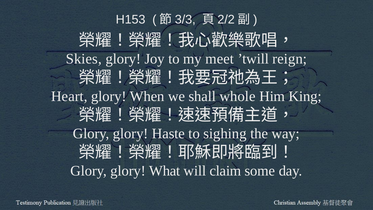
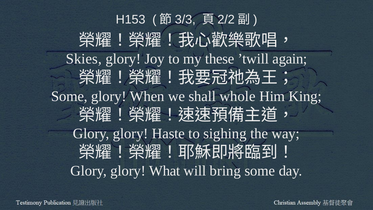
meet: meet -> these
reign: reign -> again
Heart at (69, 96): Heart -> Some
claim: claim -> bring
